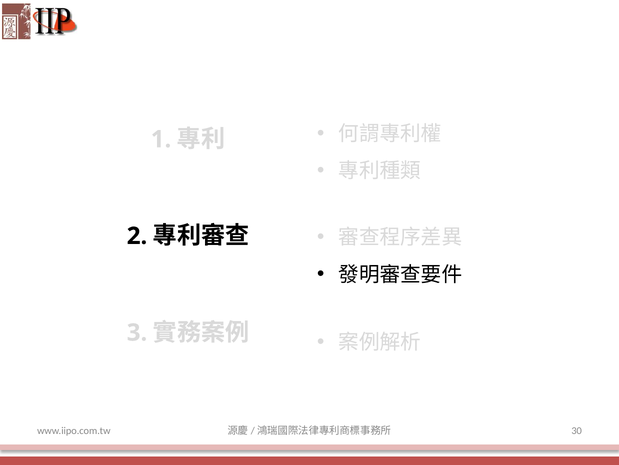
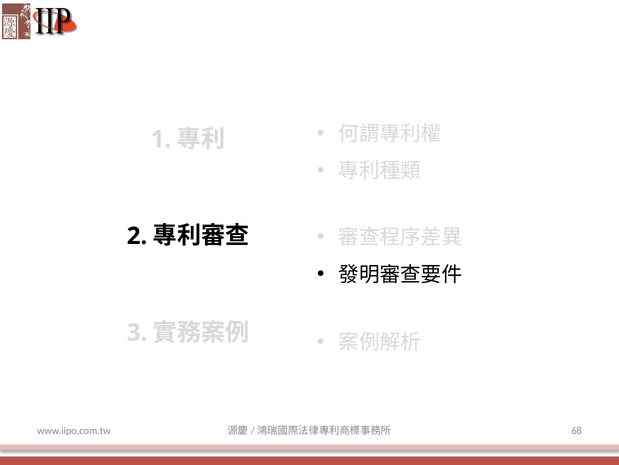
30: 30 -> 68
